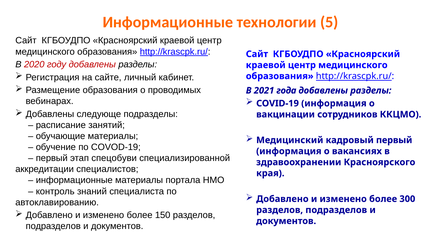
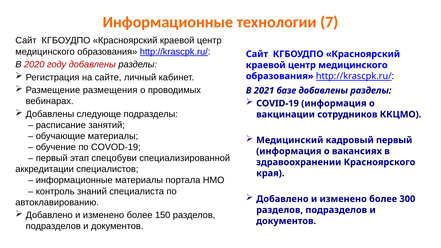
5: 5 -> 7
Размещение образования: образования -> размещения
года: года -> базе
